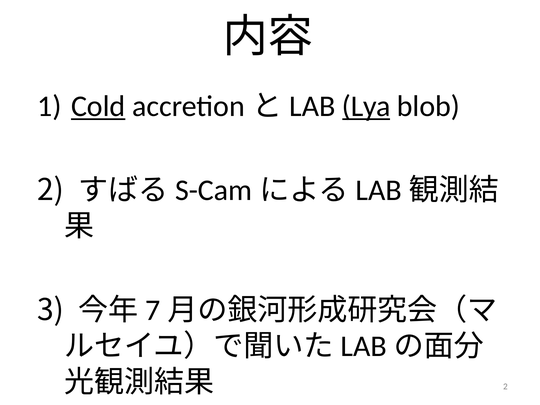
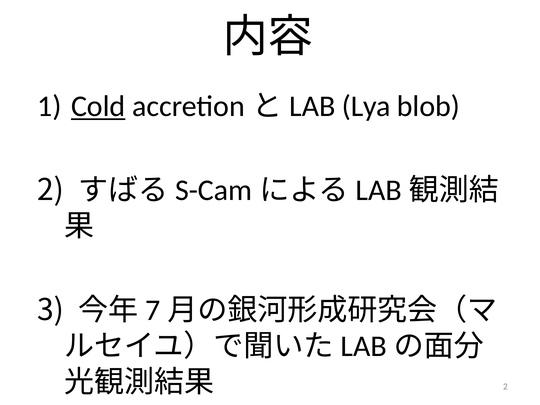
Lya underline: present -> none
